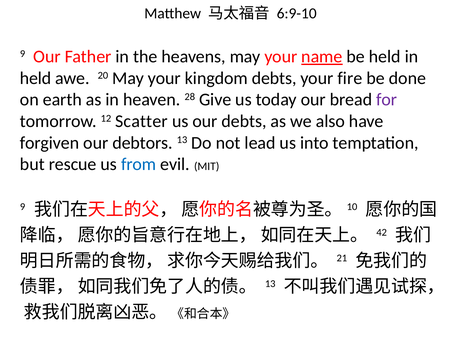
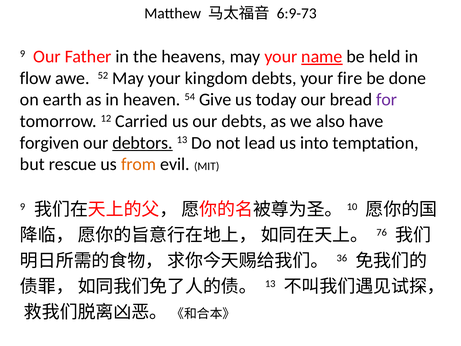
6:9-10: 6:9-10 -> 6:9-73
held at (36, 78): held -> flow
20: 20 -> 52
28: 28 -> 54
Scatter: Scatter -> Carried
debtors underline: none -> present
from colour: blue -> orange
42: 42 -> 76
21: 21 -> 36
